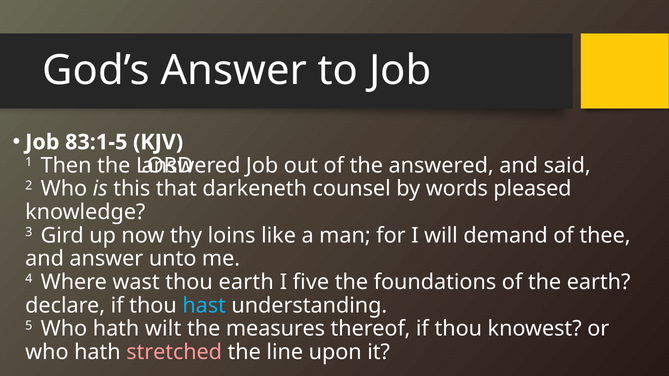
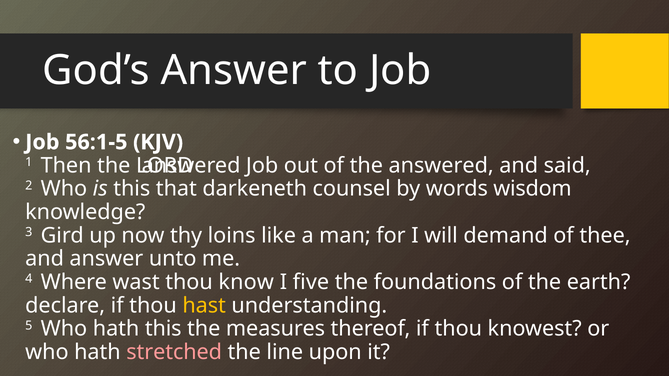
83:1-5: 83:1-5 -> 56:1-5
pleased: pleased -> wisdom
thou earth: earth -> know
hast colour: light blue -> yellow
hath wilt: wilt -> this
